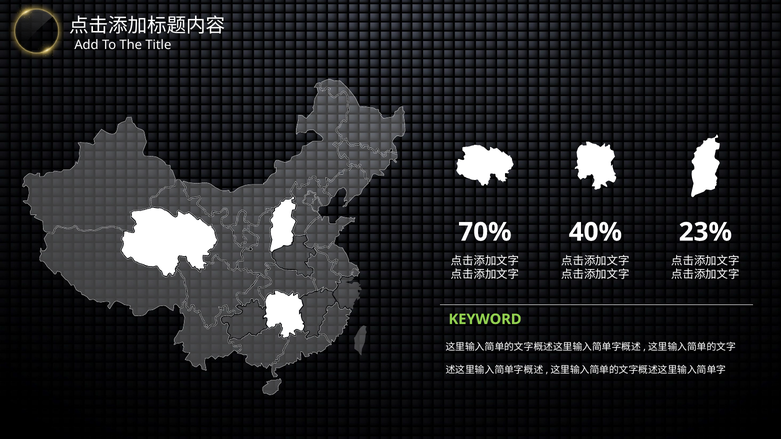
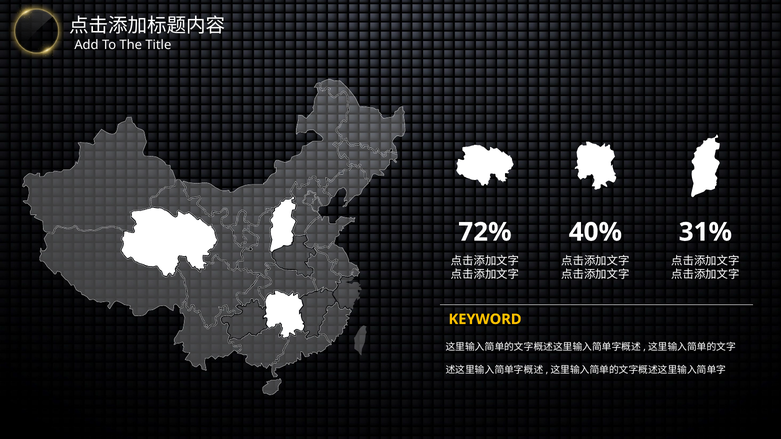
70%: 70% -> 72%
23%: 23% -> 31%
KEYWORD colour: light green -> yellow
